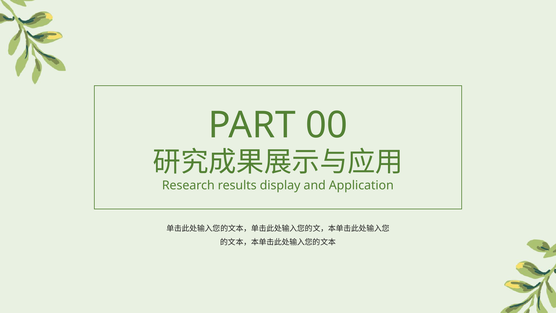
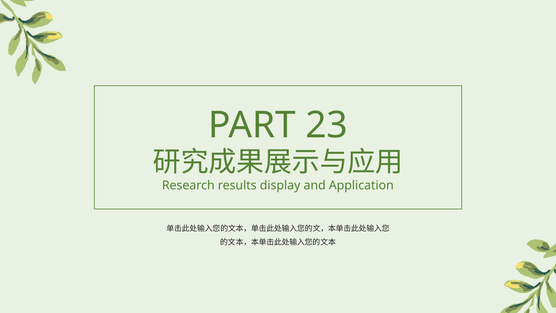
00: 00 -> 23
